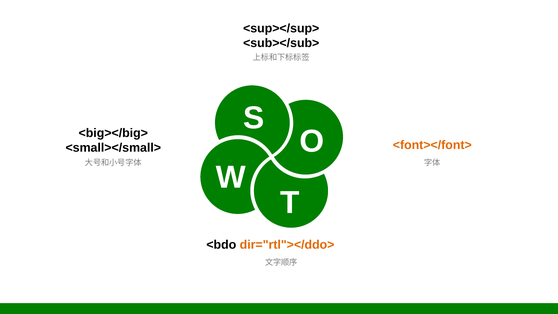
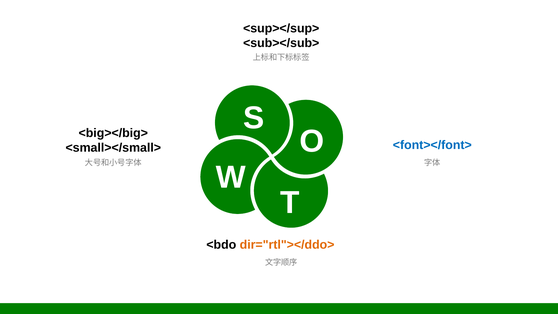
<font></font> colour: orange -> blue
